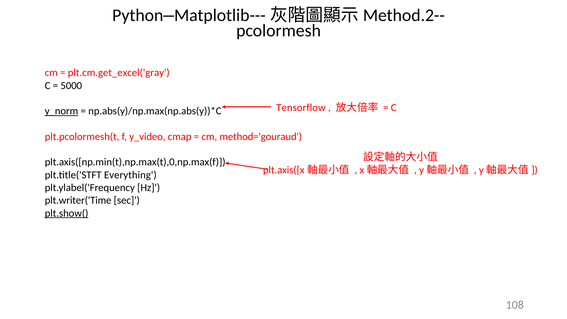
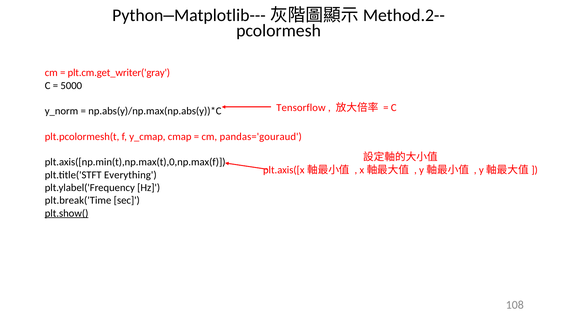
plt.cm.get_excel('gray: plt.cm.get_excel('gray -> plt.cm.get_writer('gray
y_norm underline: present -> none
y_video: y_video -> y_cmap
method='gouraud: method='gouraud -> pandas='gouraud
plt.writer('Time: plt.writer('Time -> plt.break('Time
